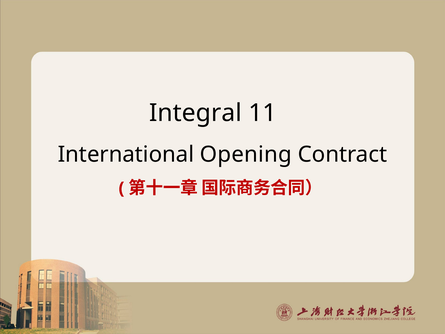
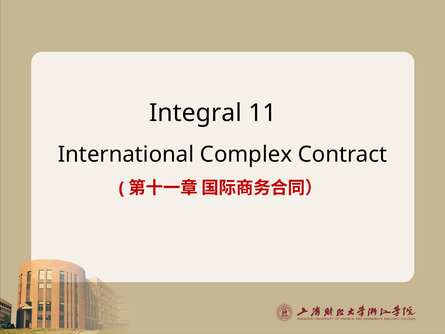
Opening: Opening -> Complex
